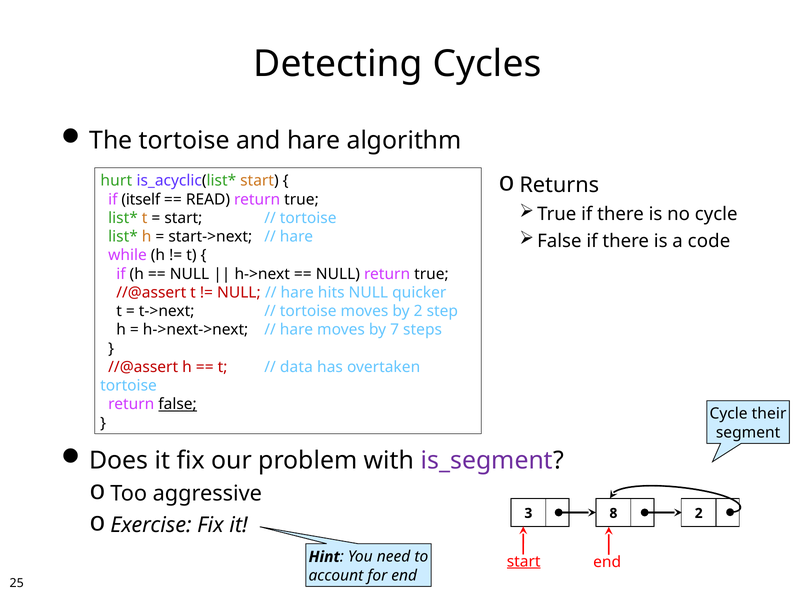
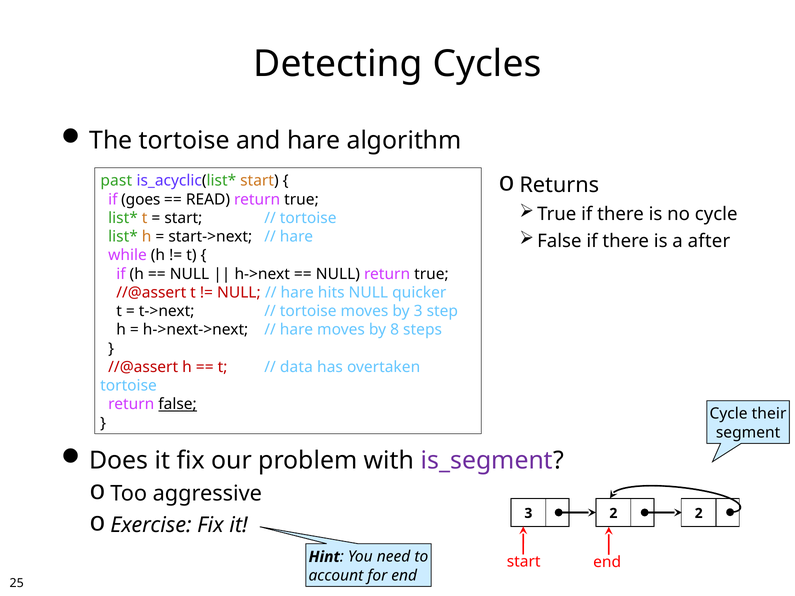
hurt: hurt -> past
itself: itself -> goes
code: code -> after
by 2: 2 -> 3
7: 7 -> 8
3 8: 8 -> 2
start at (524, 562) underline: present -> none
